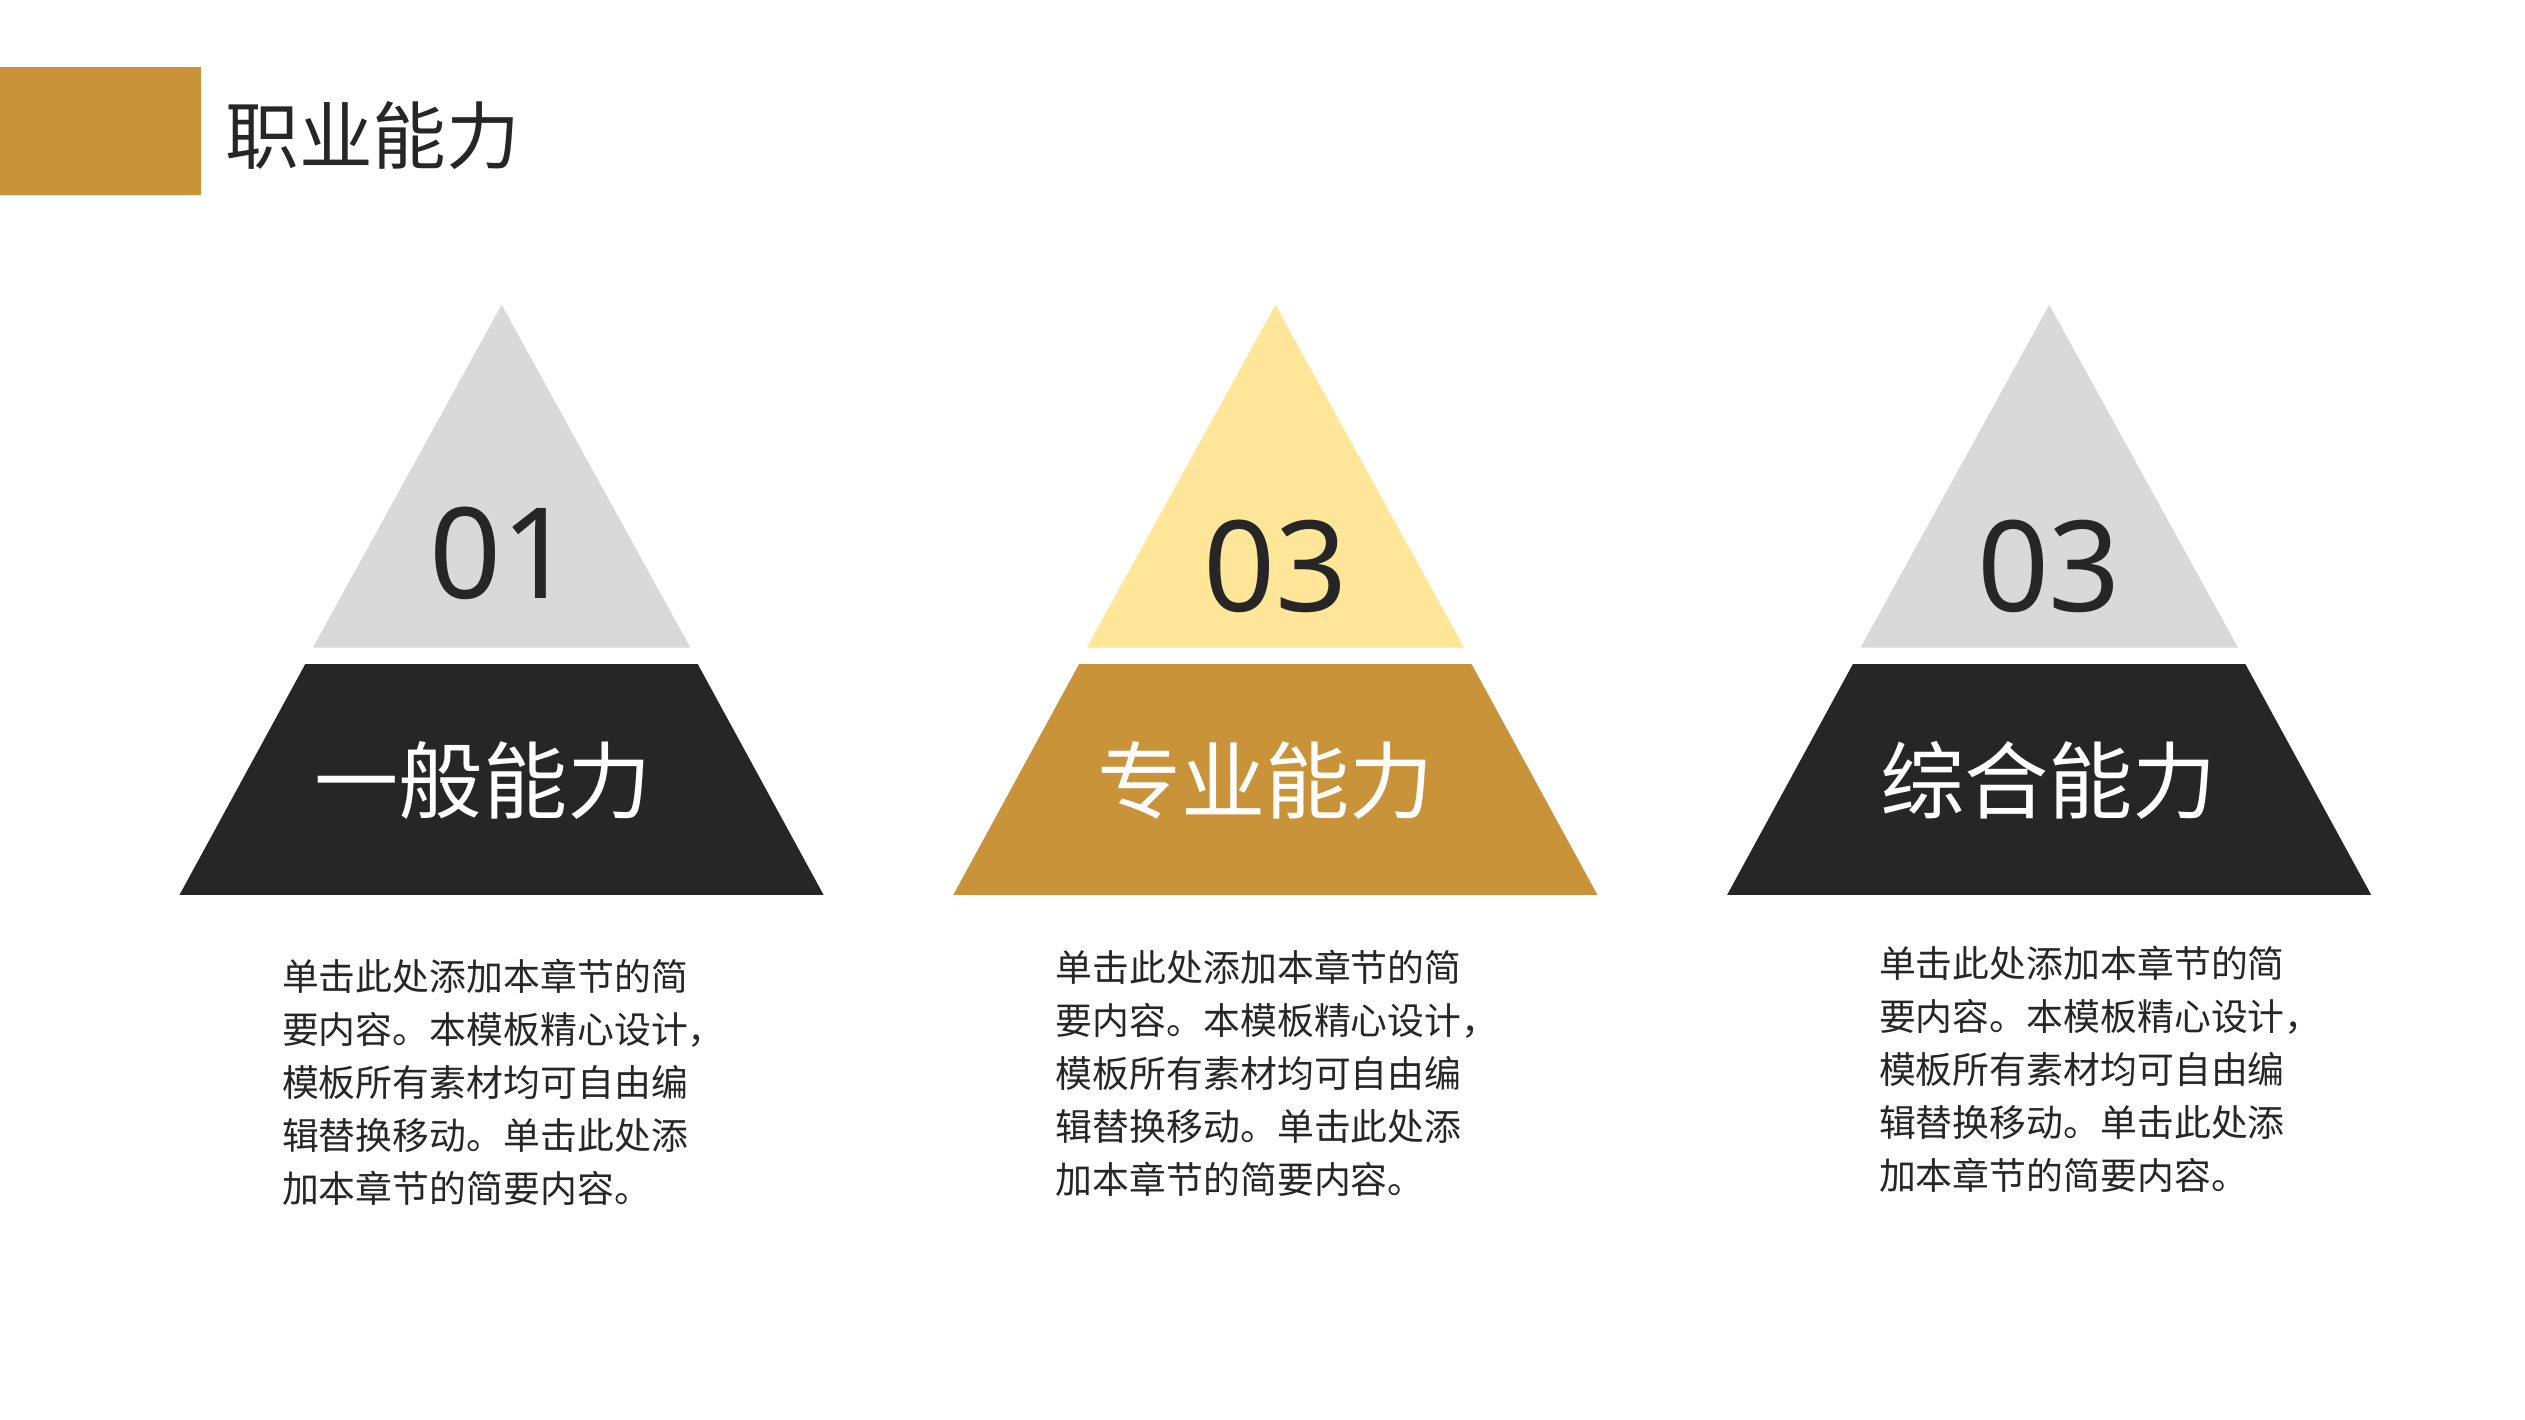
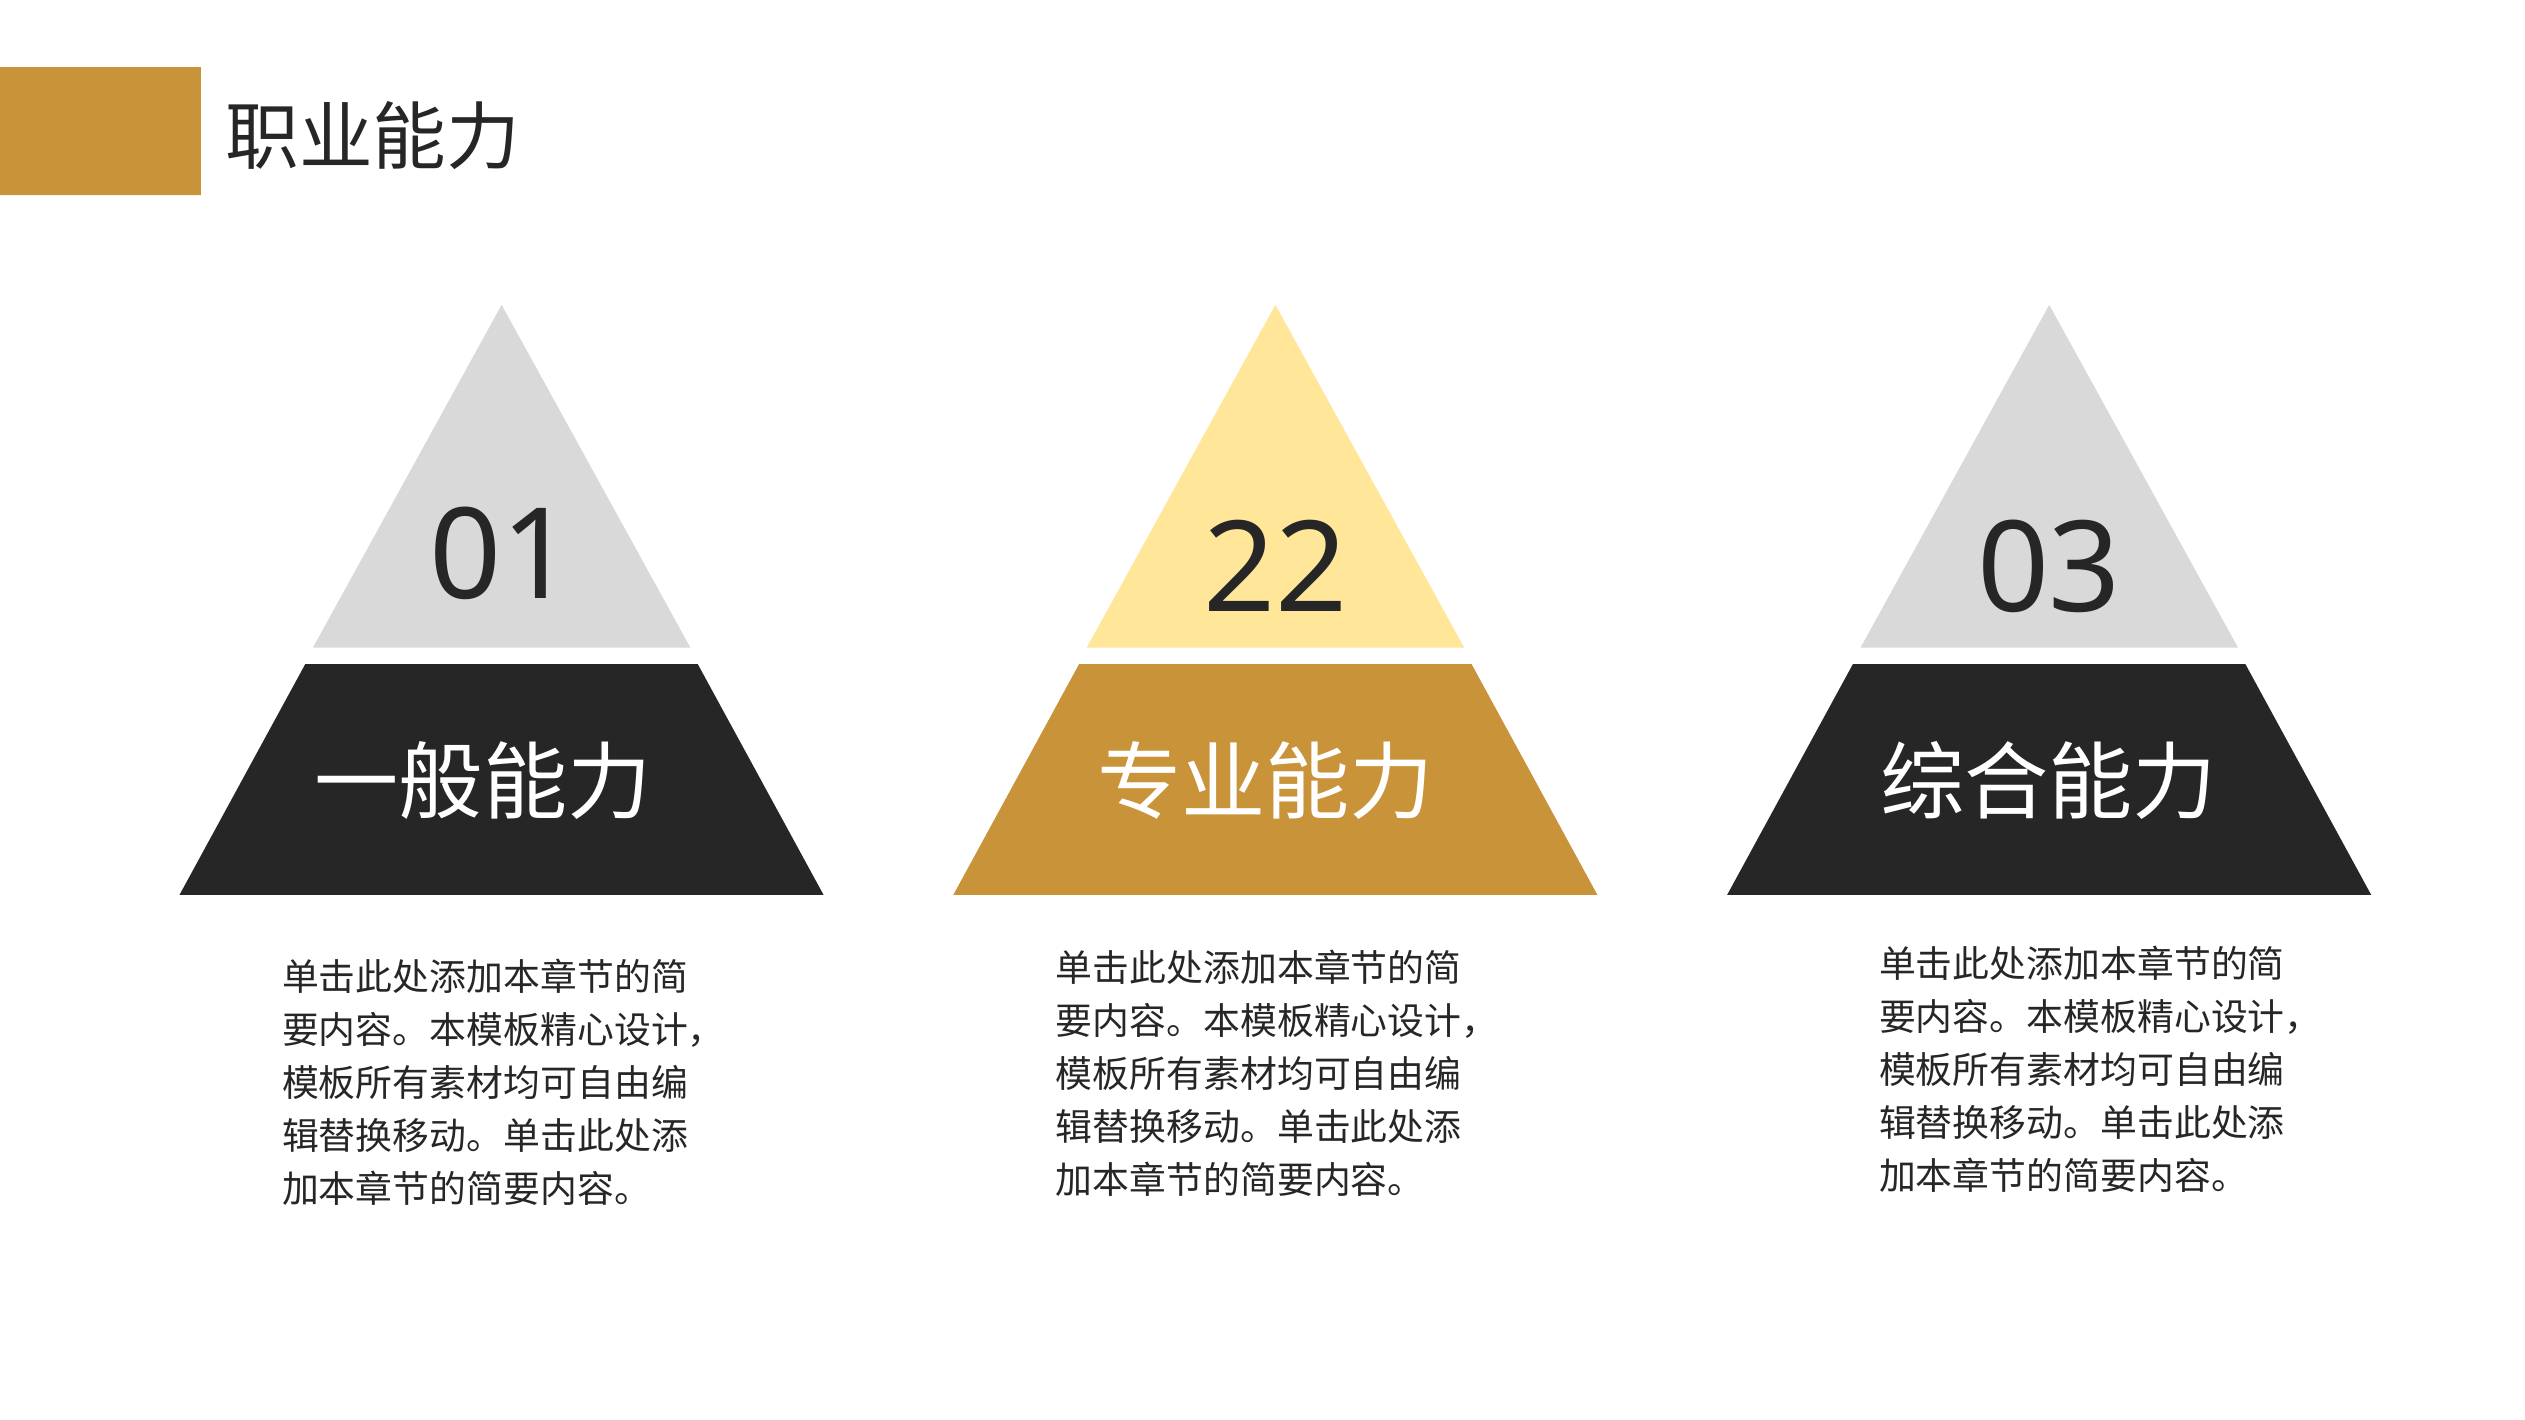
01 03: 03 -> 22
